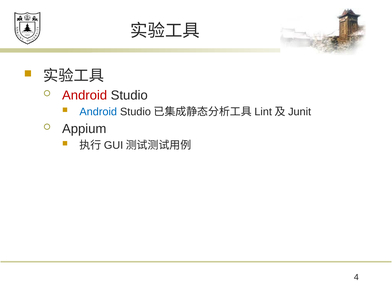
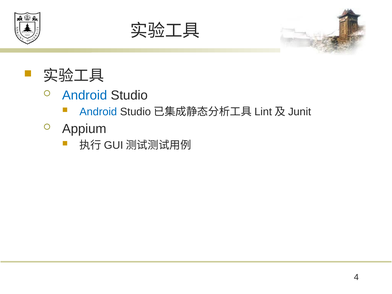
Android at (85, 95) colour: red -> blue
